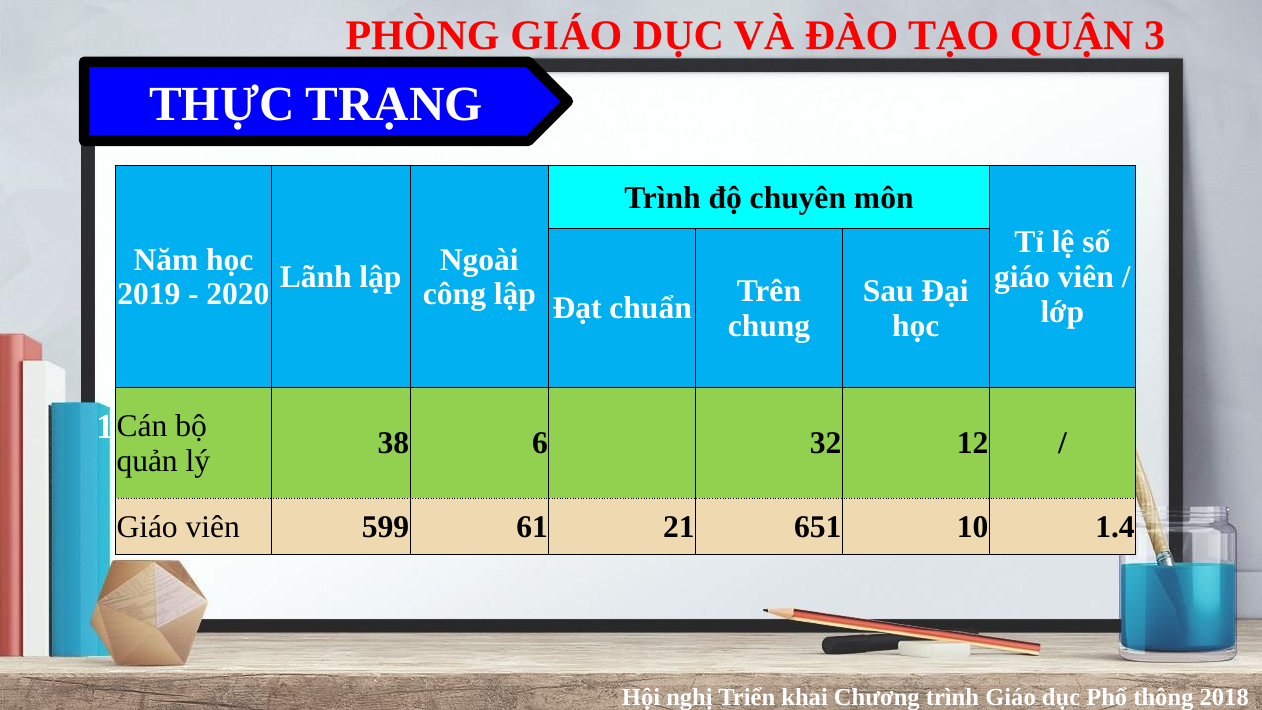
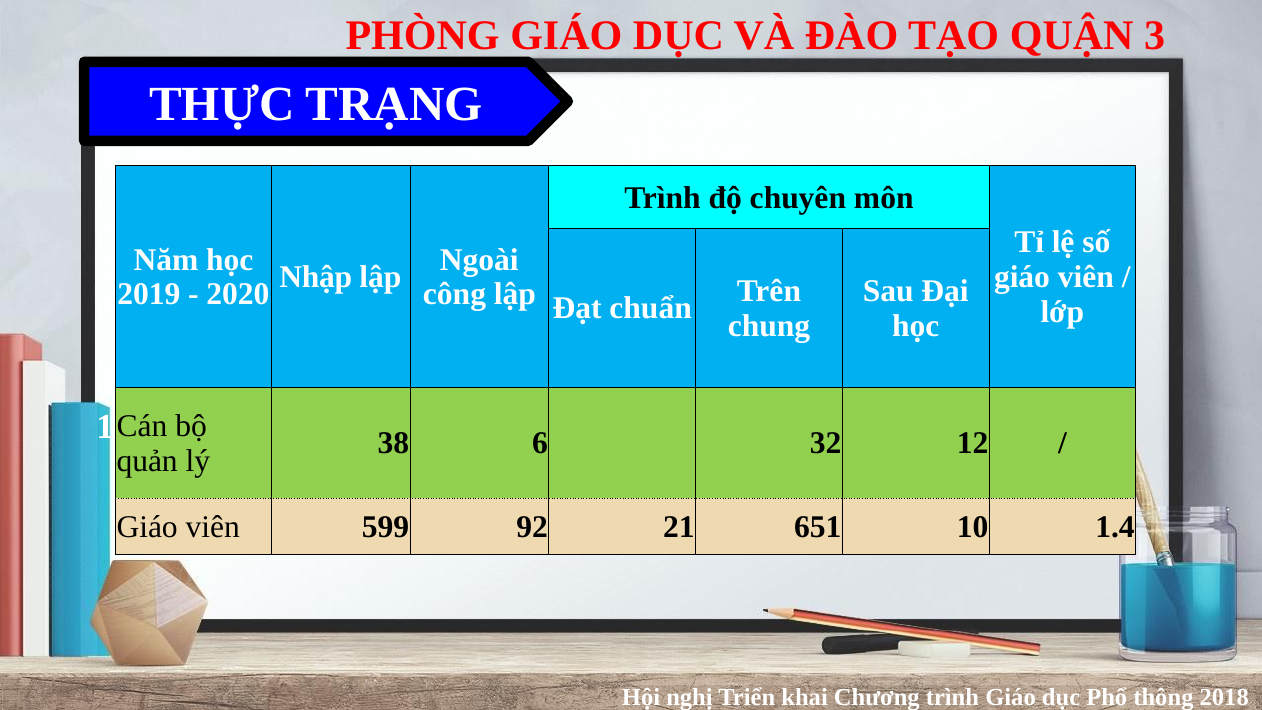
Lãnh: Lãnh -> Nhập
61: 61 -> 92
